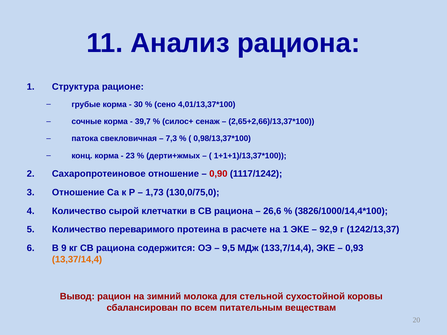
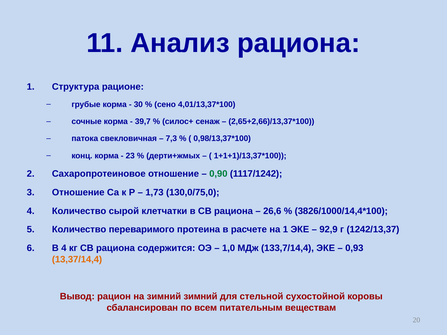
0,90 colour: red -> green
В 9: 9 -> 4
9,5: 9,5 -> 1,0
зимний молока: молока -> зимний
